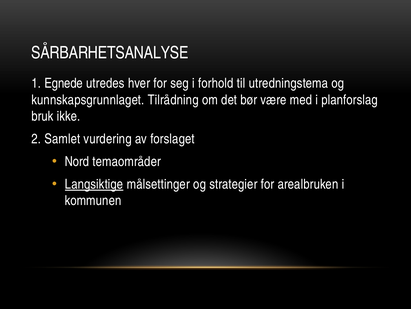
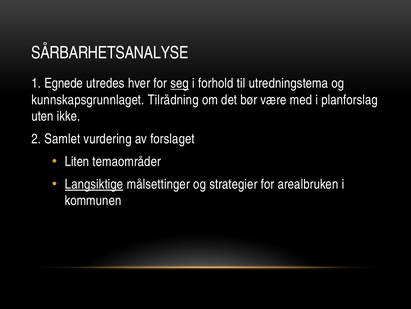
seg underline: none -> present
bruk: bruk -> uten
Nord: Nord -> Liten
